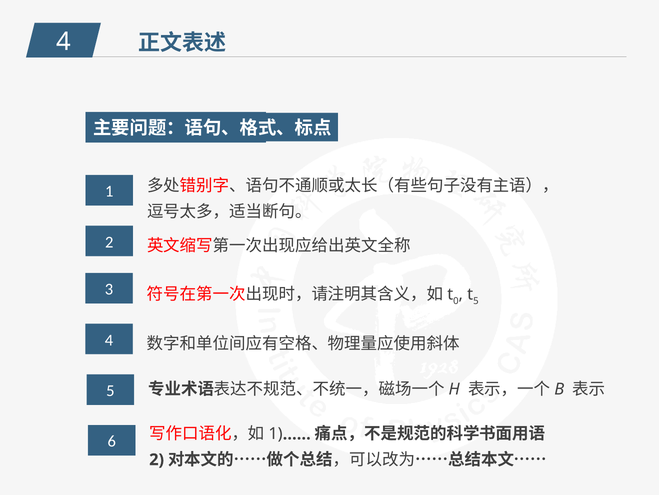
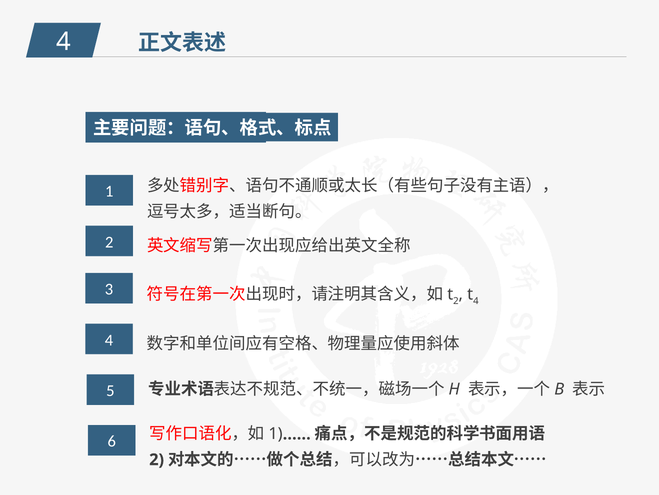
0 at (456, 300): 0 -> 2
5 at (476, 300): 5 -> 4
